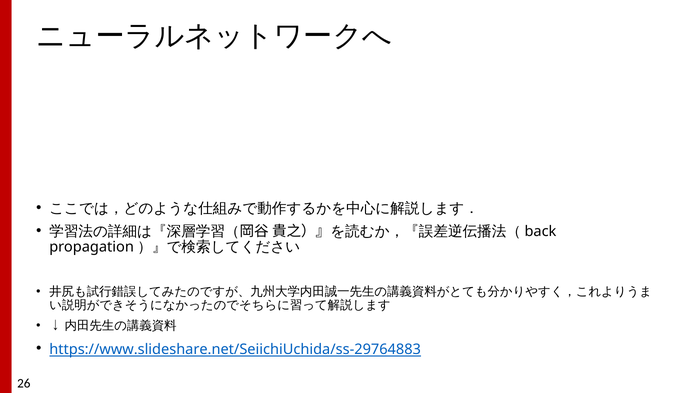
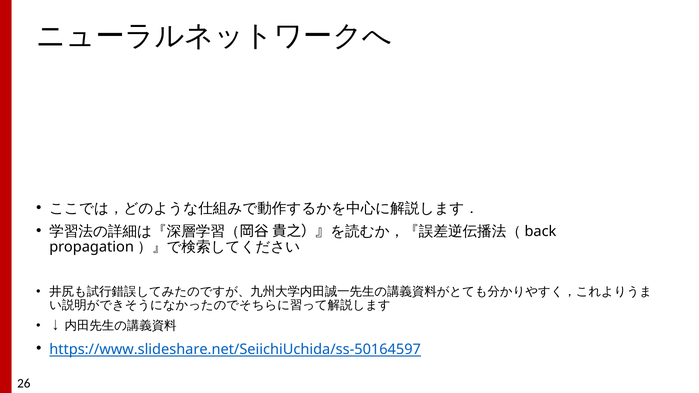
https://www.slideshare.net/SeiichiUchida/ss-29764883: https://www.slideshare.net/SeiichiUchida/ss-29764883 -> https://www.slideshare.net/SeiichiUchida/ss-50164597
